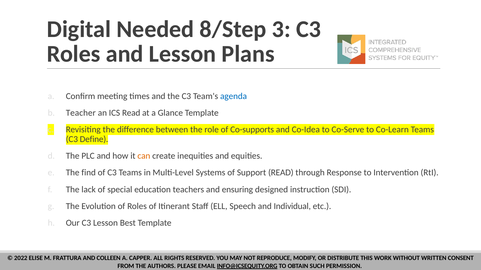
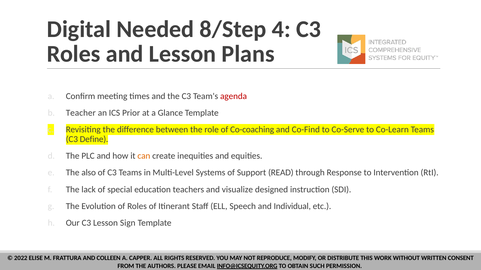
3: 3 -> 4
agenda colour: blue -> red
ICS Read: Read -> Prior
Co-supports: Co-supports -> Co-coaching
Co-Idea: Co-Idea -> Co-Find
find: find -> also
ensuring: ensuring -> visualize
Best: Best -> Sign
